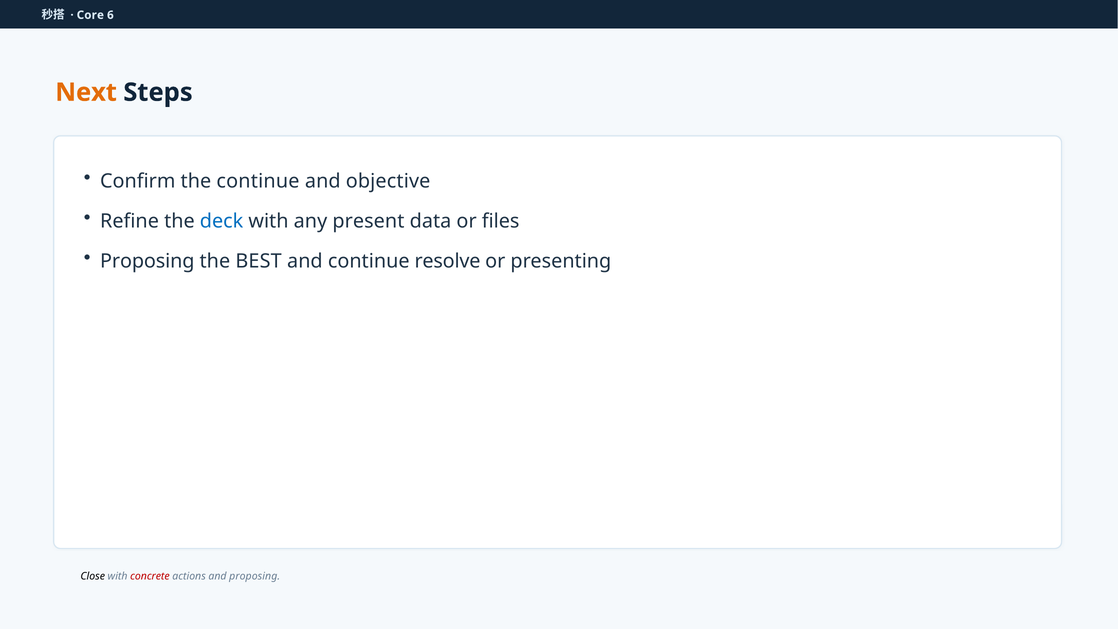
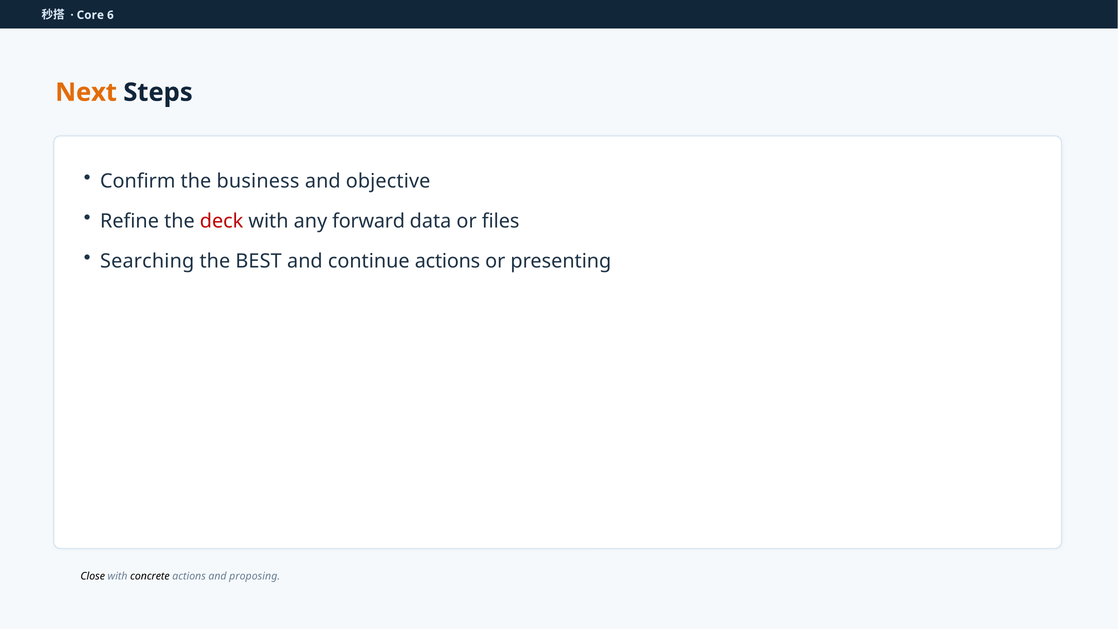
the continue: continue -> business
deck colour: blue -> red
present: present -> forward
Proposing at (147, 261): Proposing -> Searching
continue resolve: resolve -> actions
concrete colour: red -> black
